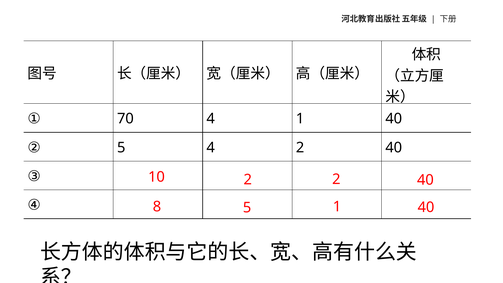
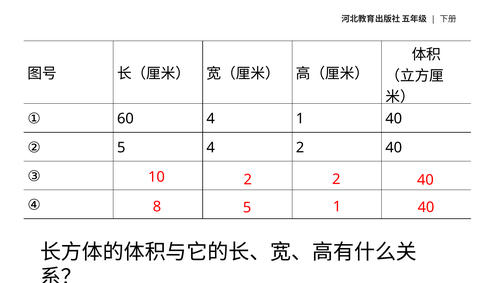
70: 70 -> 60
